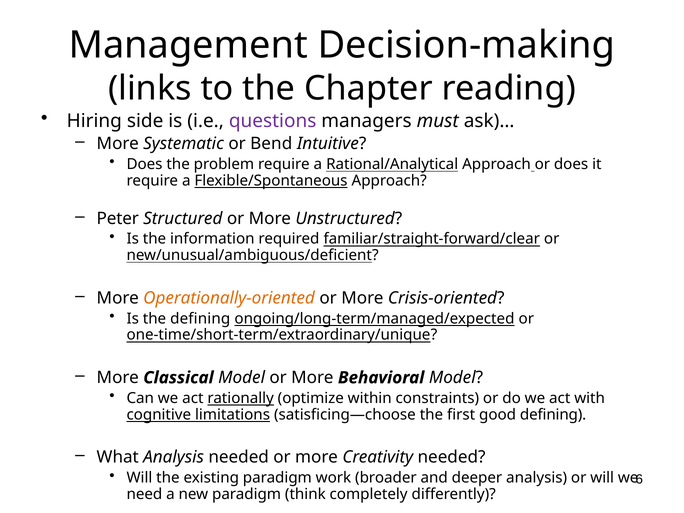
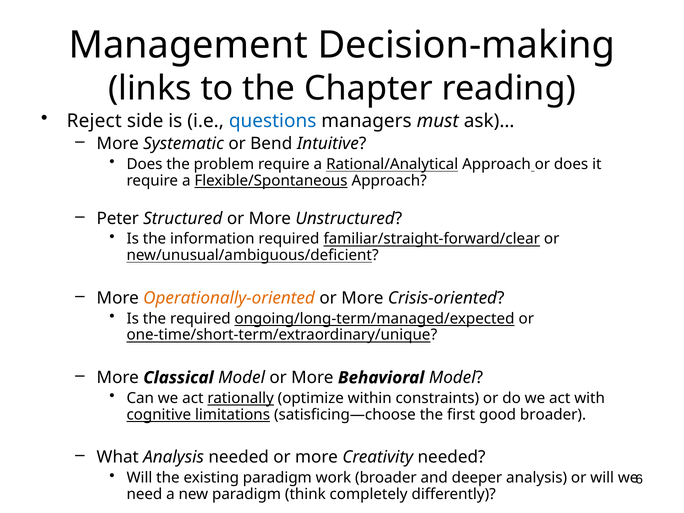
Hiring: Hiring -> Reject
questions colour: purple -> blue
the defining: defining -> required
good defining: defining -> broader
